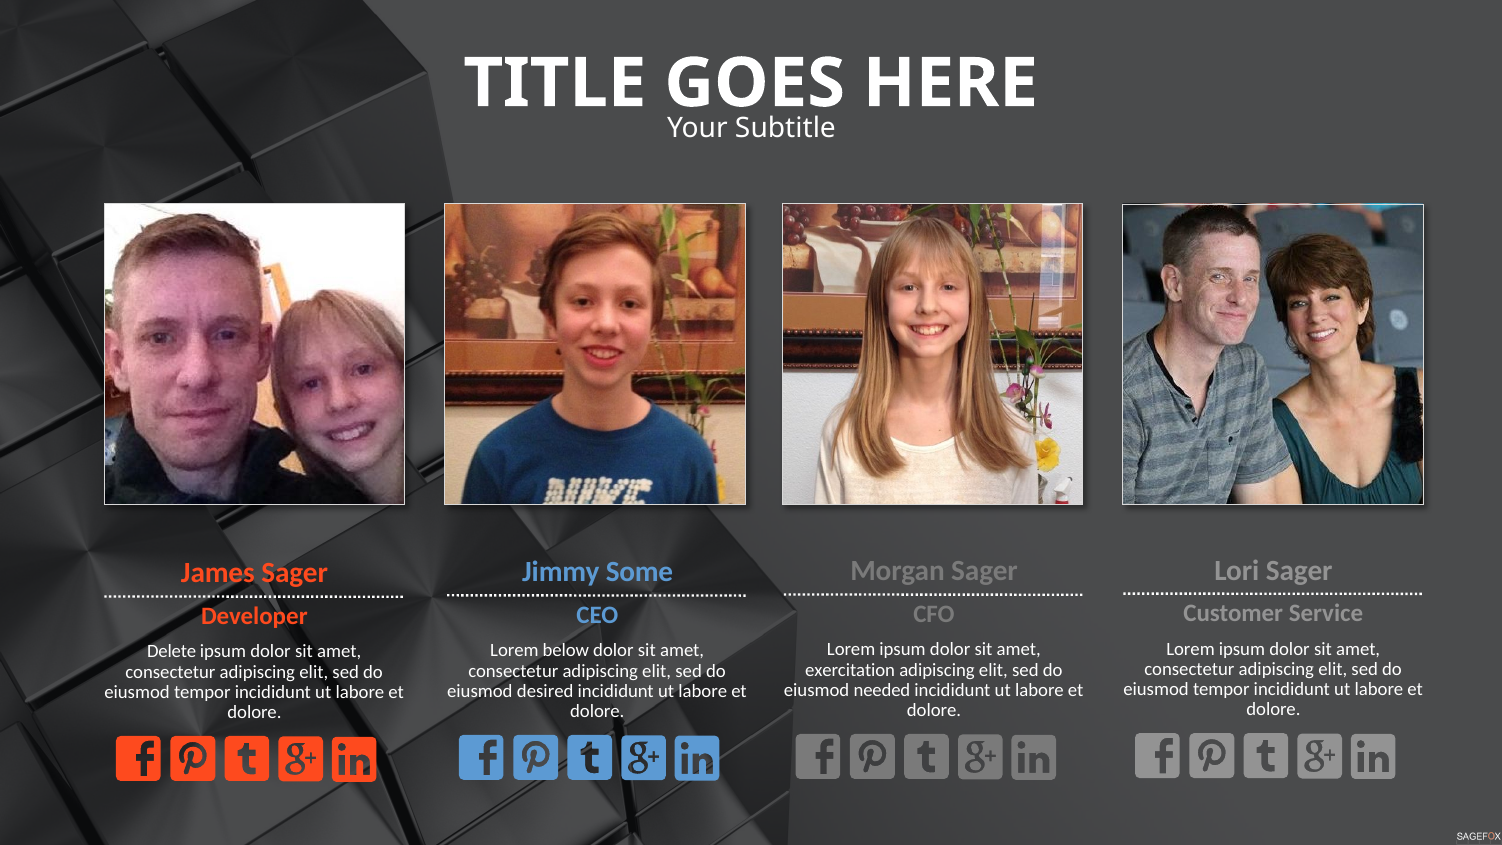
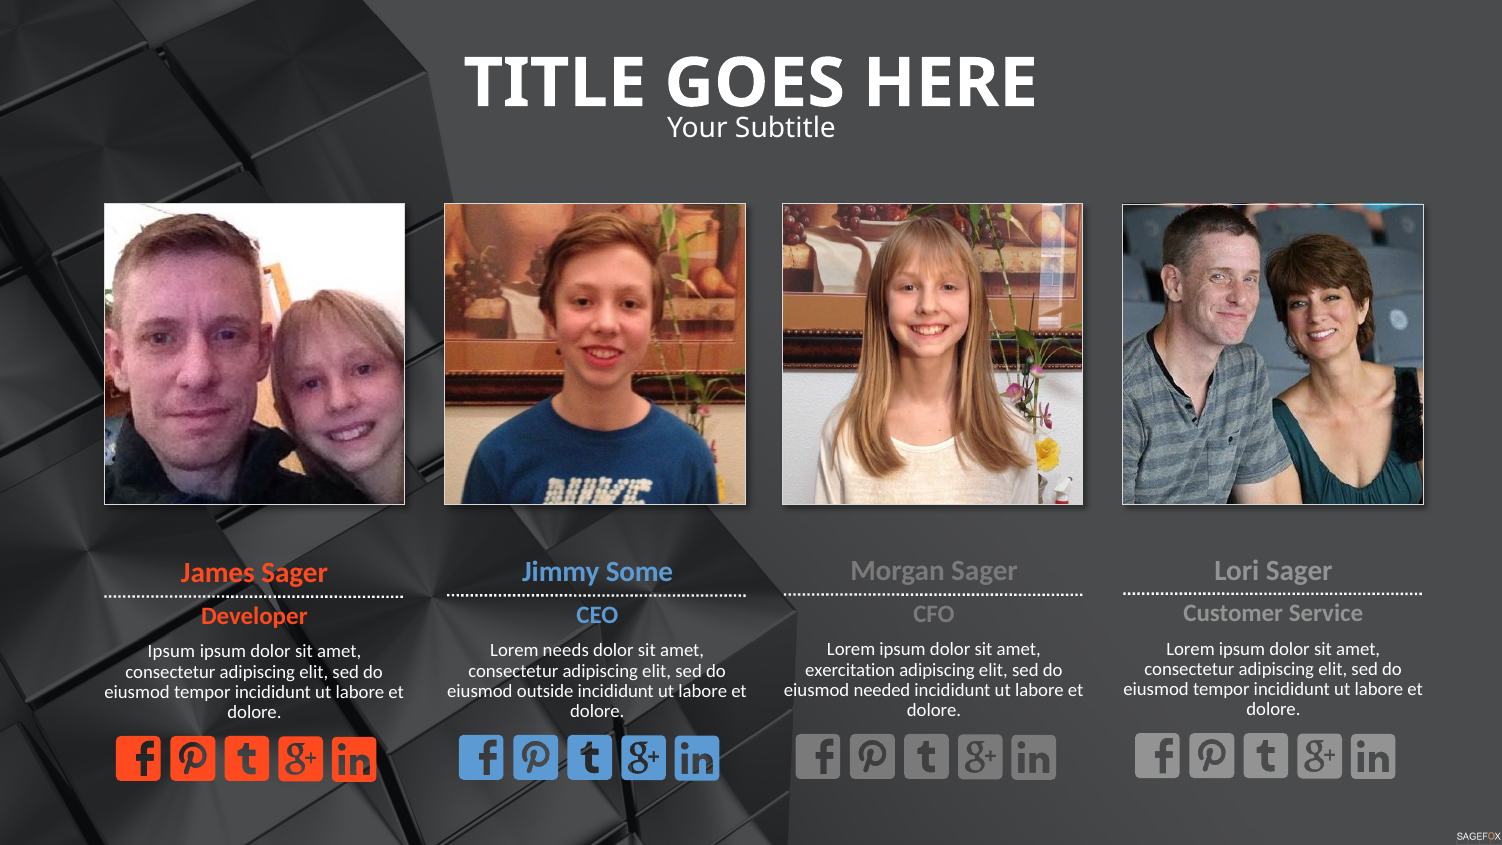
below: below -> needs
Delete at (172, 652): Delete -> Ipsum
desired: desired -> outside
